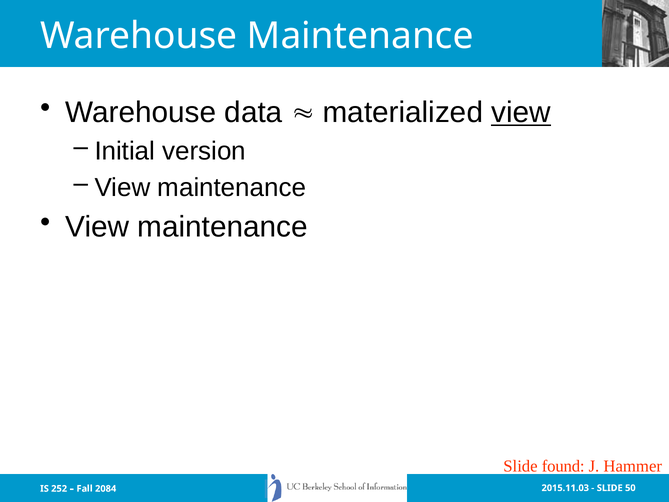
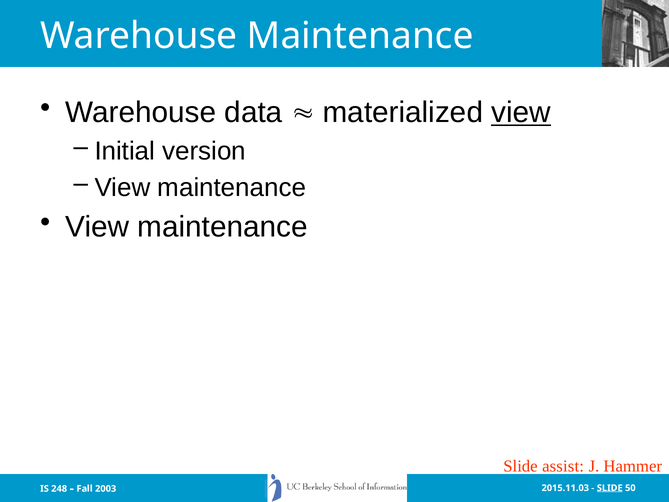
found: found -> assist
SLIDE at (610, 488) underline: none -> present
252: 252 -> 248
2084: 2084 -> 2003
